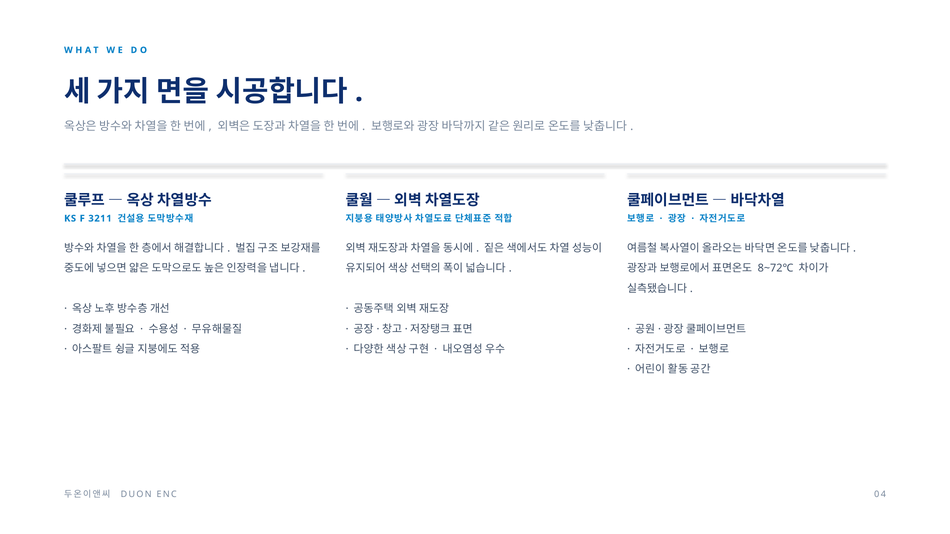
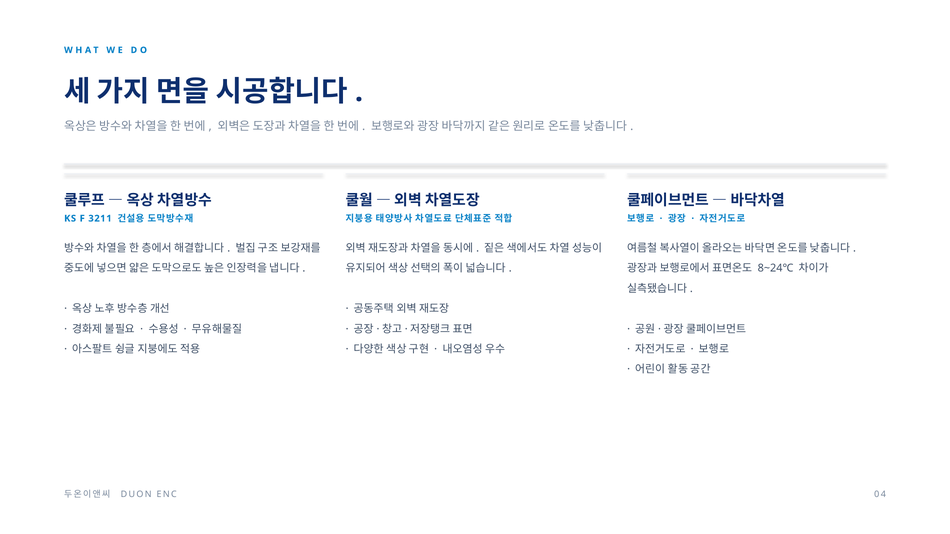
8~72℃: 8~72℃ -> 8~24℃
